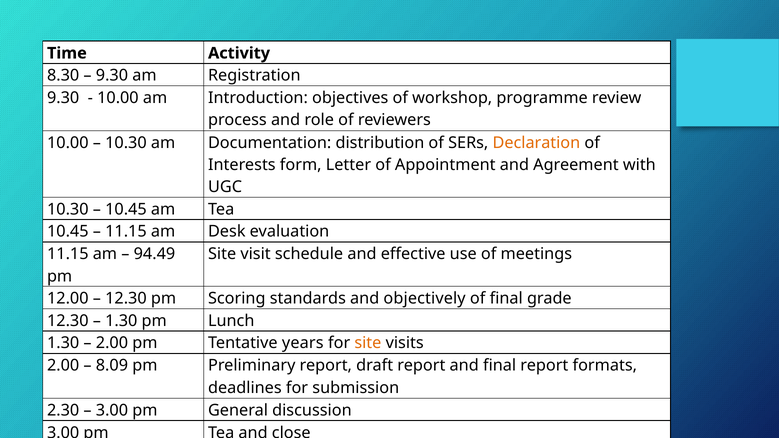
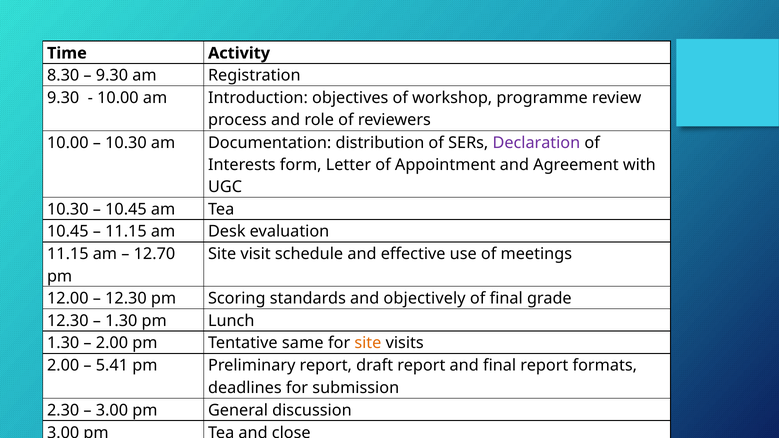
Declaration colour: orange -> purple
94.49: 94.49 -> 12.70
years: years -> same
8.09: 8.09 -> 5.41
